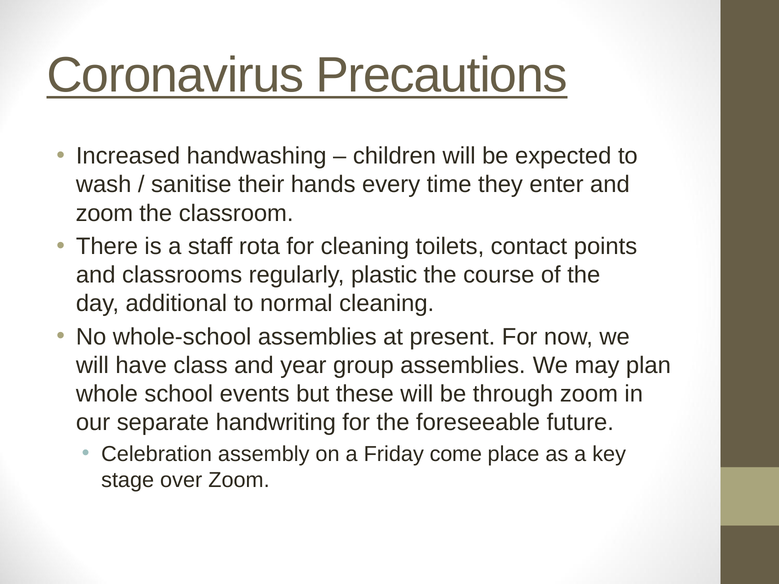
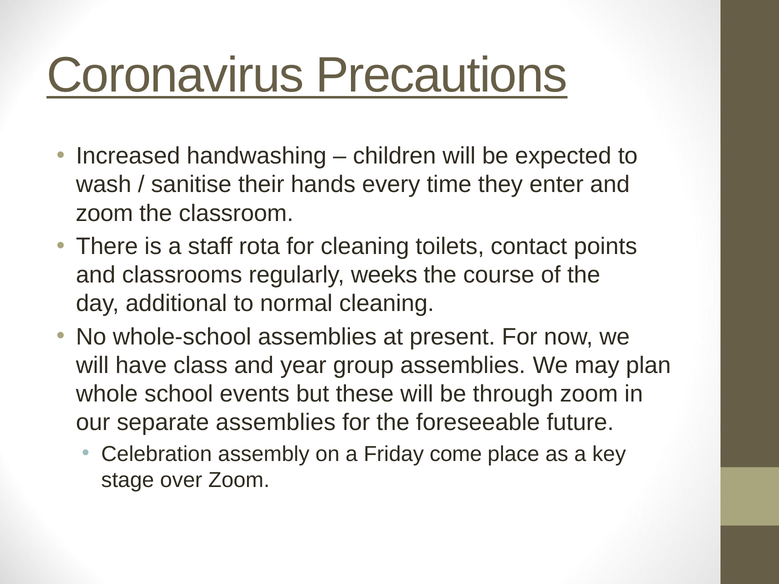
plastic: plastic -> weeks
separate handwriting: handwriting -> assemblies
